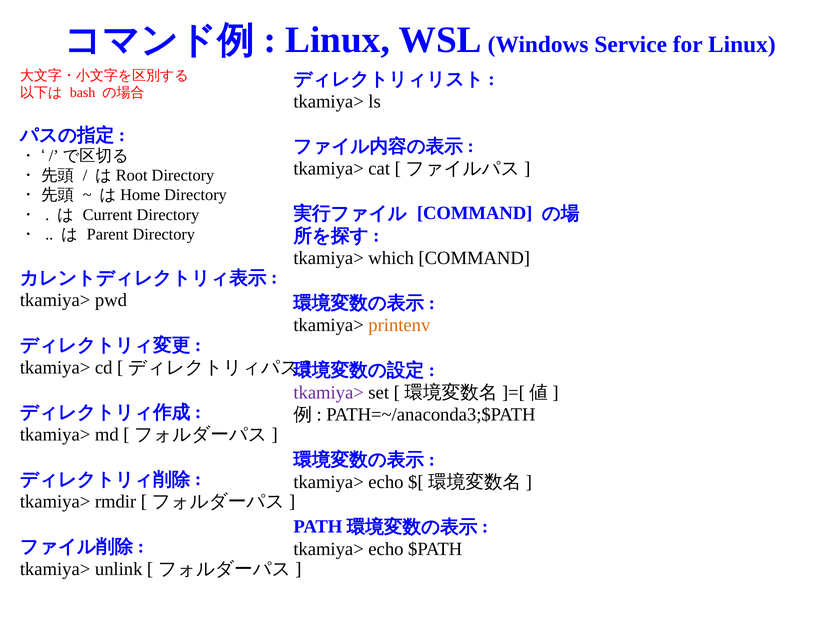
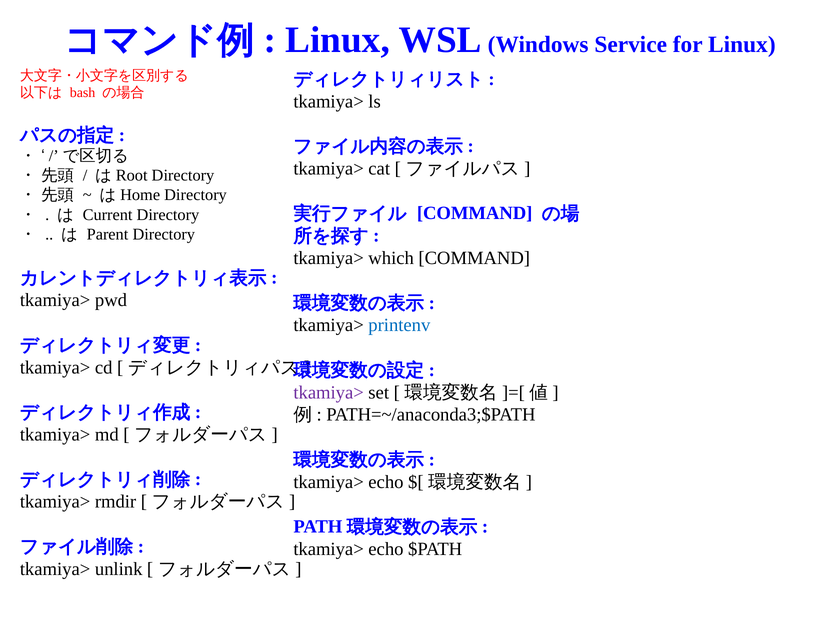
printenv colour: orange -> blue
